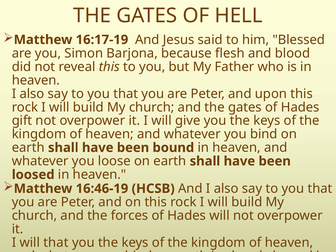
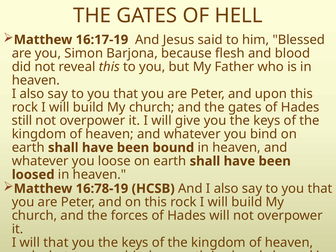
gift: gift -> still
16:46-19: 16:46-19 -> 16:78-19
